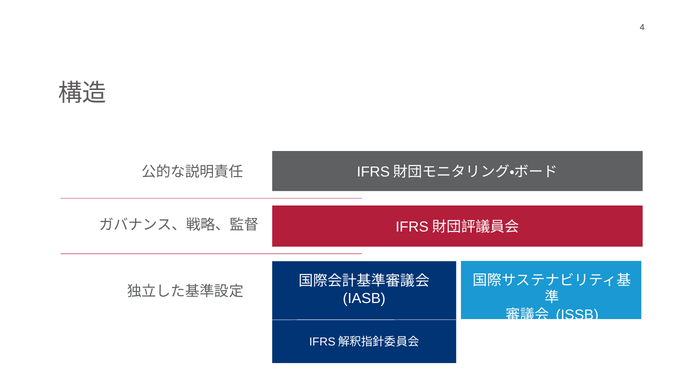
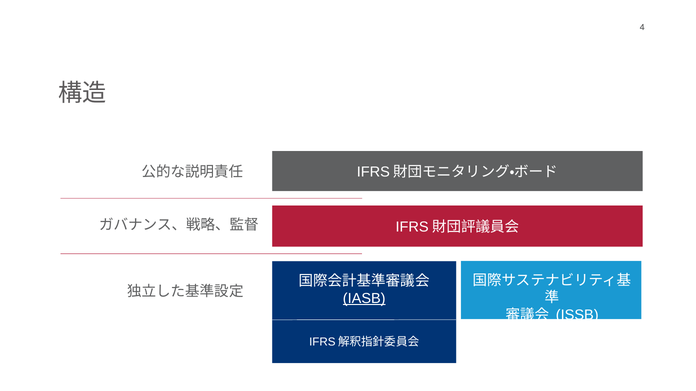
IASB underline: none -> present
